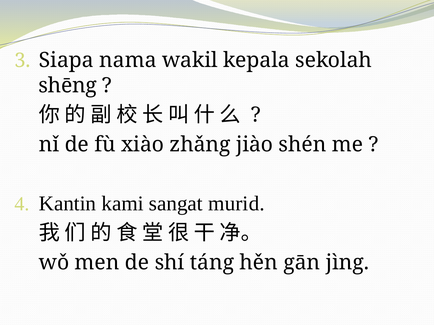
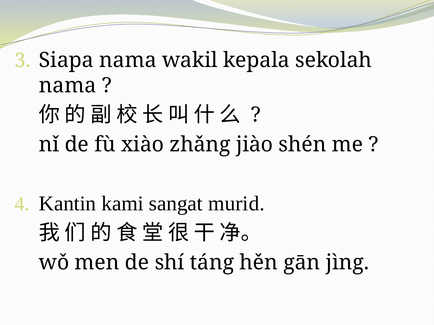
shēng at (68, 86): shēng -> nama
